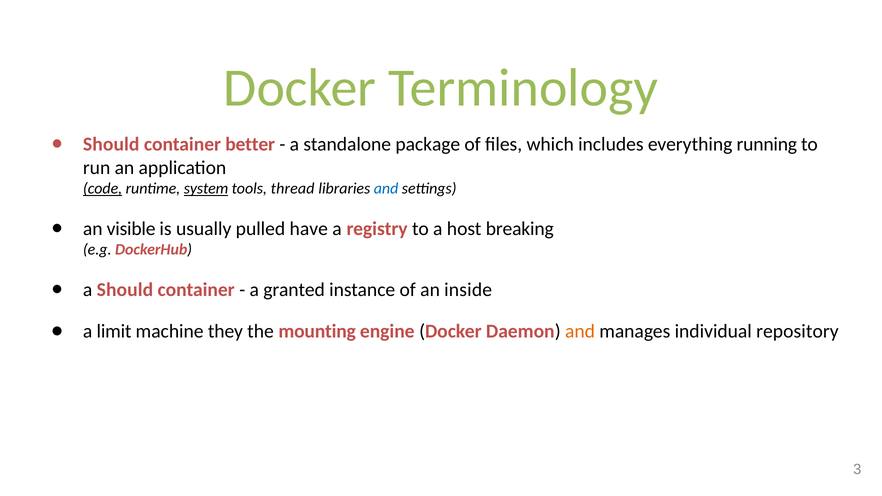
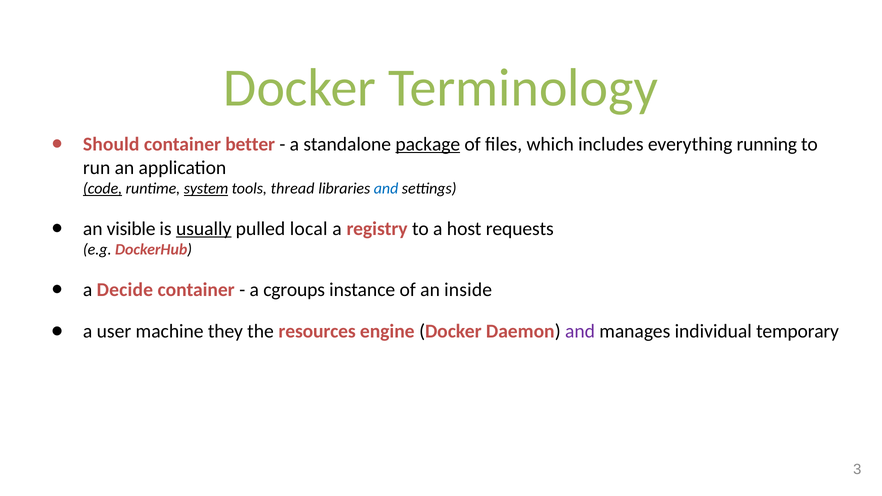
package underline: none -> present
usually underline: none -> present
have: have -> local
breaking: breaking -> requests
a Should: Should -> Decide
granted: granted -> cgroups
limit: limit -> user
mounting: mounting -> resources
and at (580, 332) colour: orange -> purple
repository: repository -> temporary
